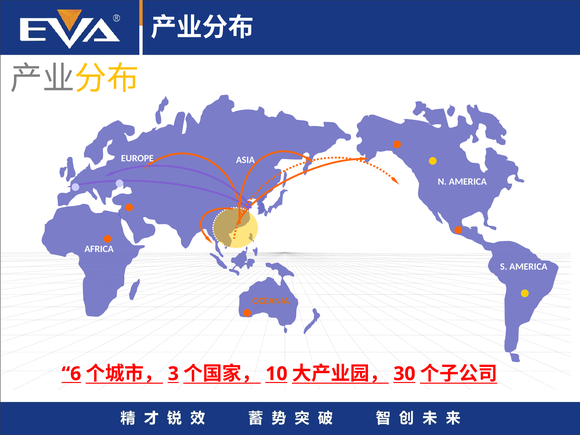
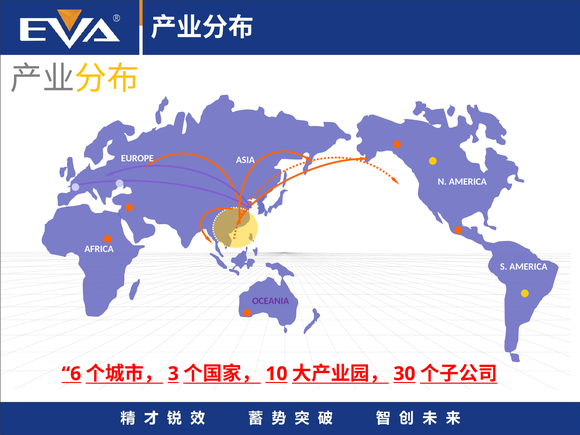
OCEANIA colour: orange -> purple
